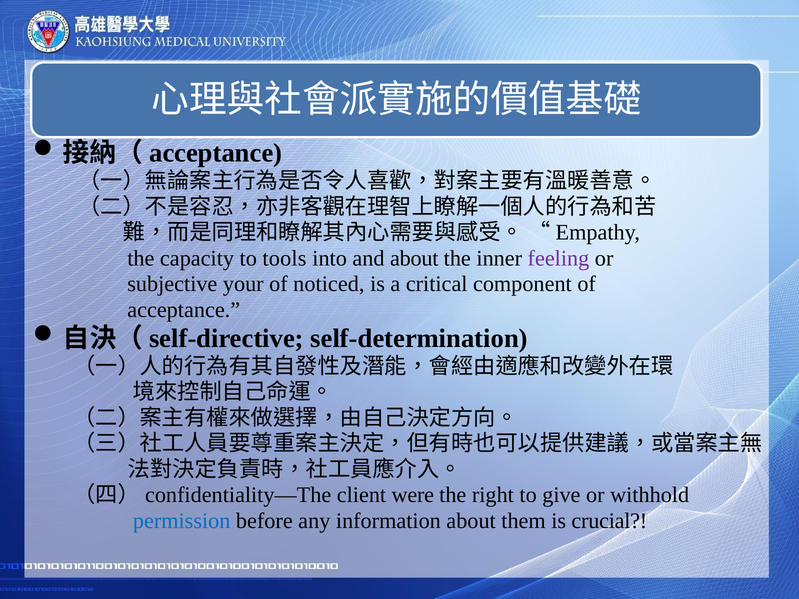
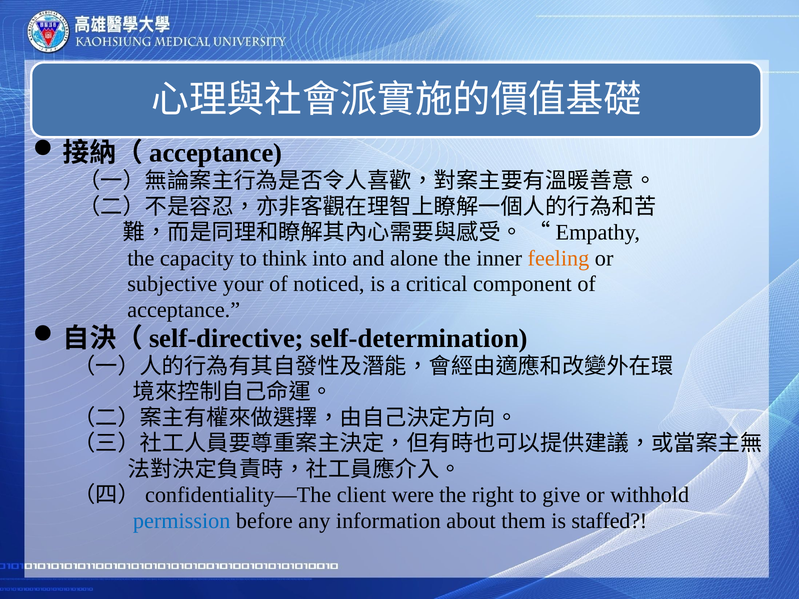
tools: tools -> think
and about: about -> alone
feeling colour: purple -> orange
crucial: crucial -> staffed
